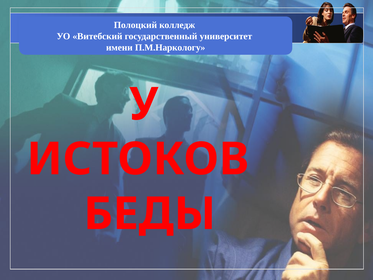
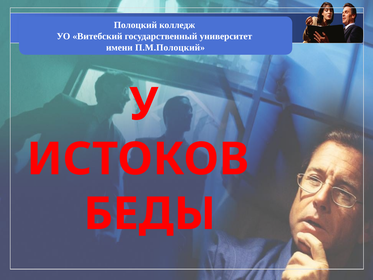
П.М.Наркологу: П.М.Наркологу -> П.М.Полоцкий
